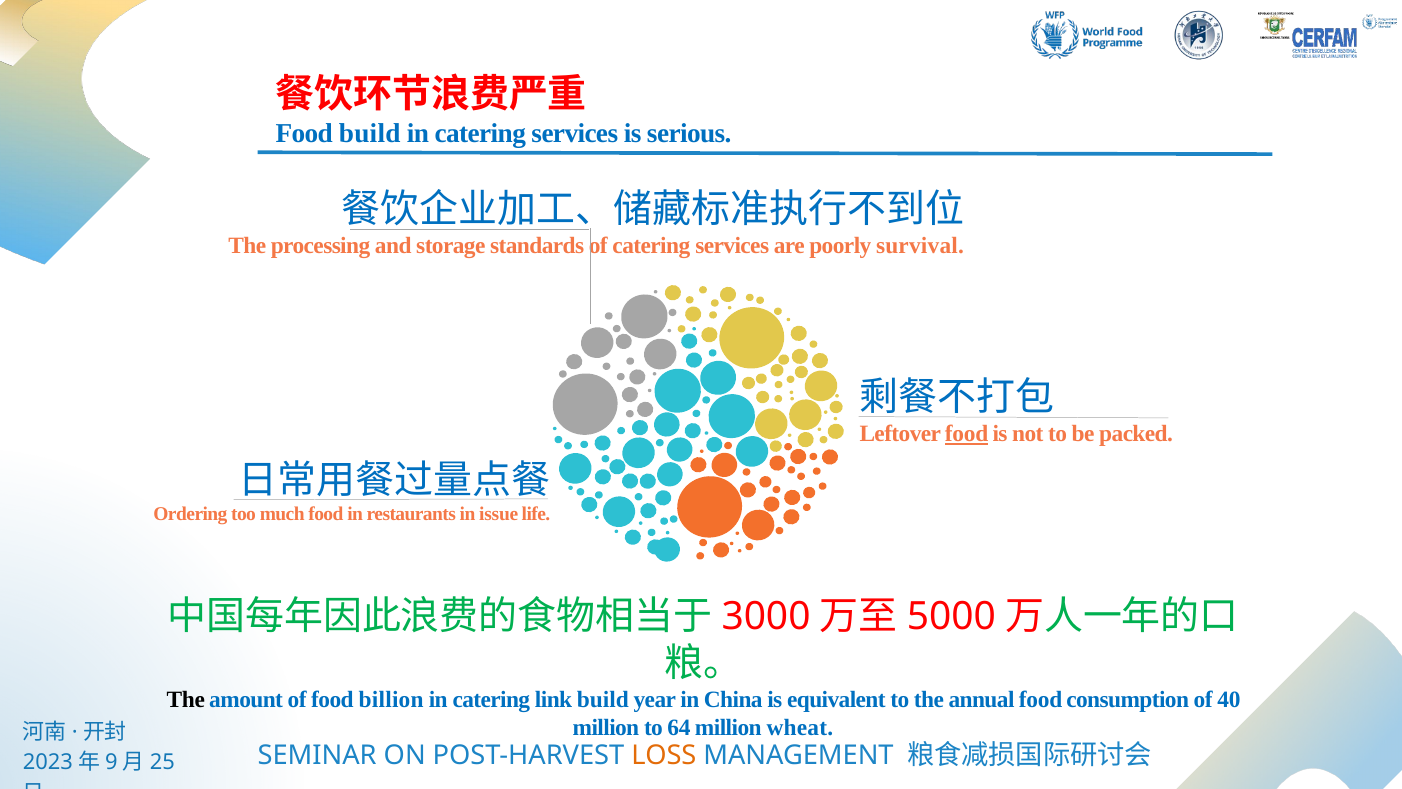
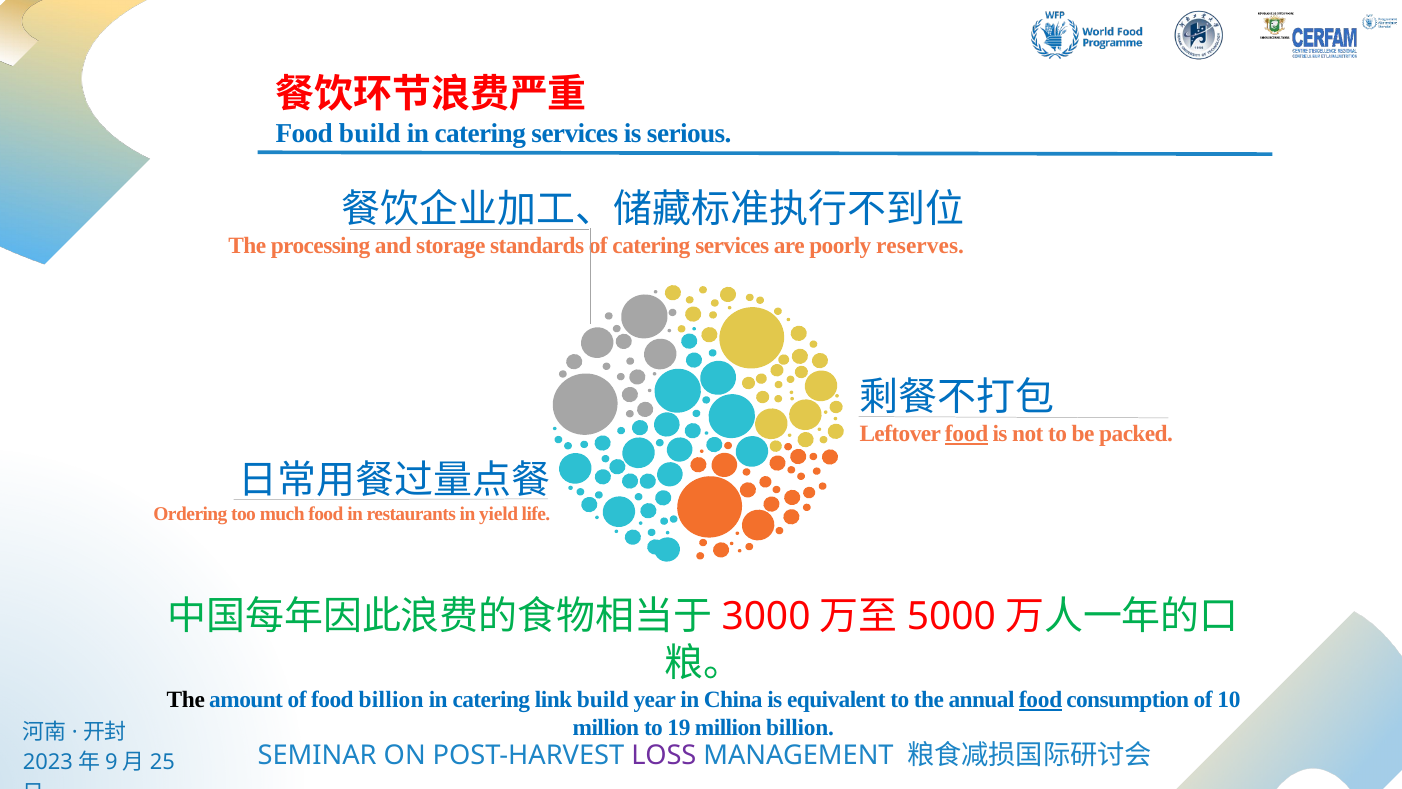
survival: survival -> reserves
issue: issue -> yield
food at (1041, 700) underline: none -> present
40: 40 -> 10
64: 64 -> 19
million wheat: wheat -> billion
LOSS colour: orange -> purple
